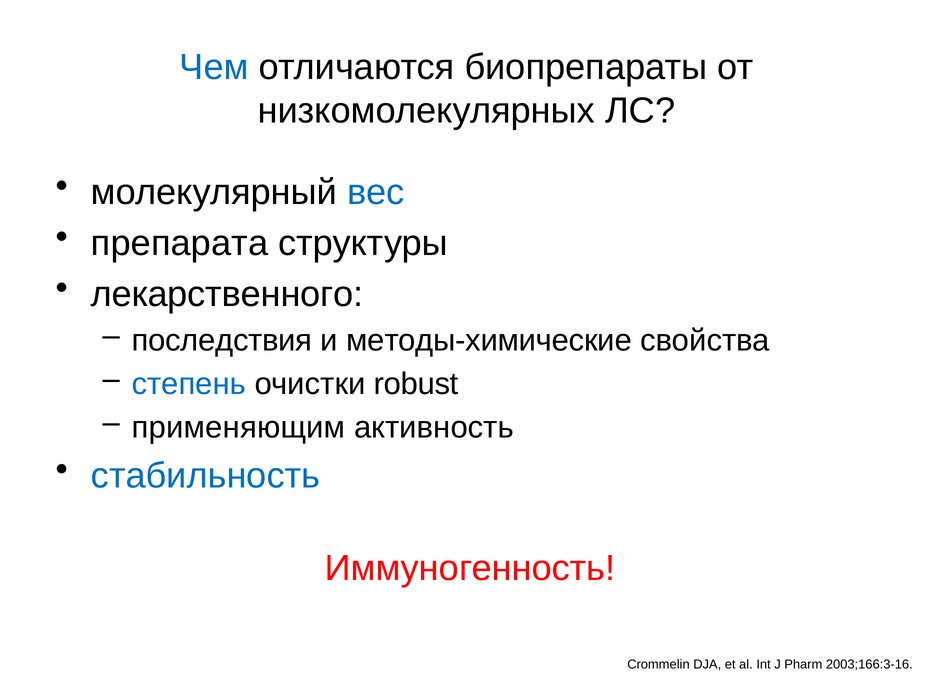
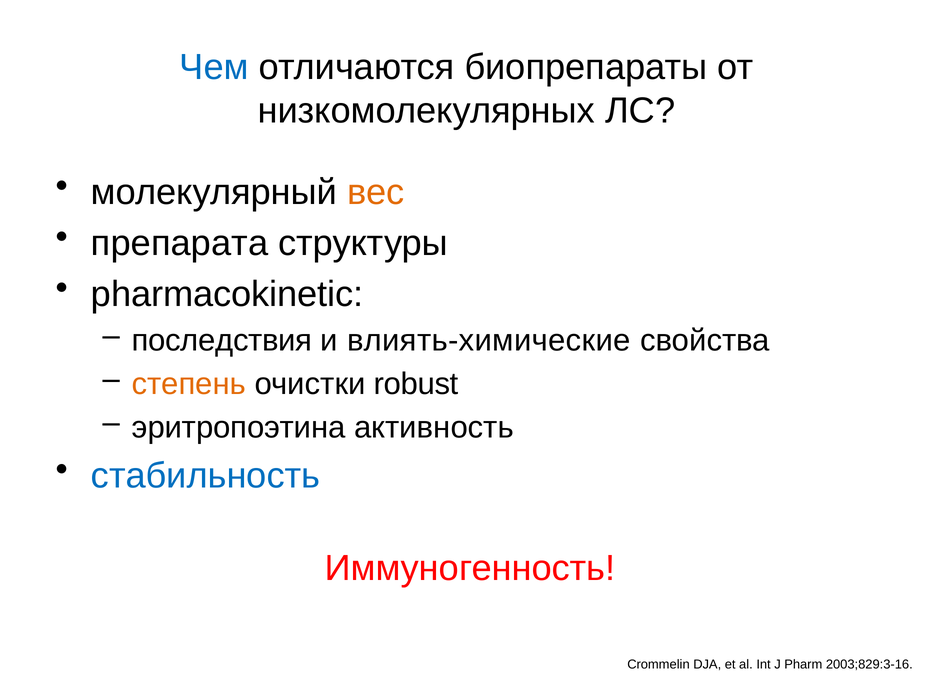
вес colour: blue -> orange
лекарственного: лекарственного -> pharmacokinetic
методы-химические: методы-химические -> влиять-химические
степень colour: blue -> orange
применяющим: применяющим -> эритропоэтина
2003;166:3-16: 2003;166:3-16 -> 2003;829:3-16
